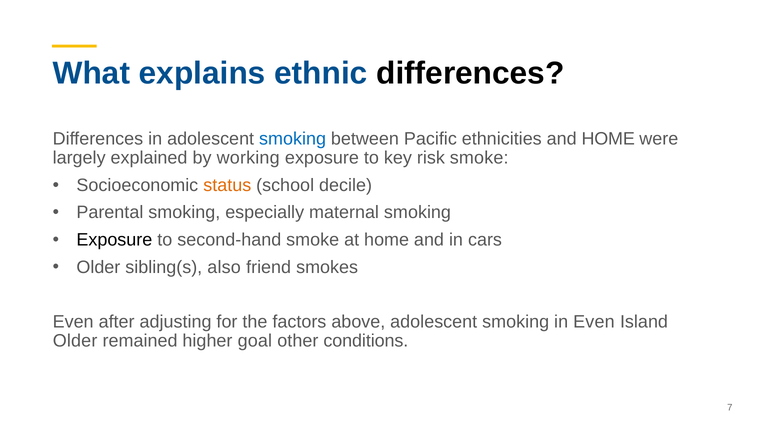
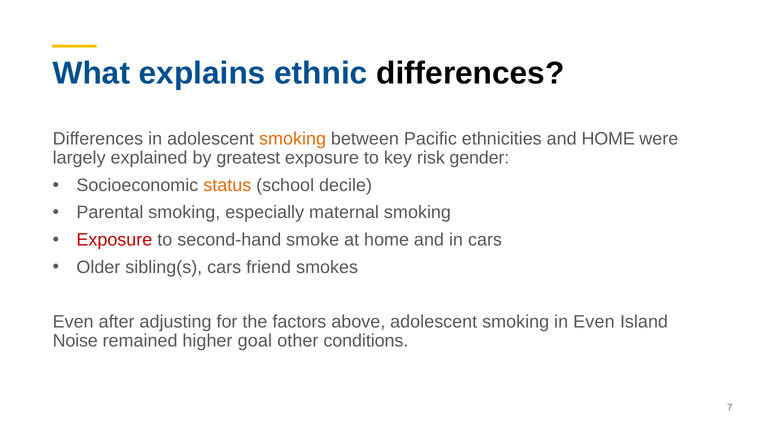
smoking at (293, 139) colour: blue -> orange
working: working -> greatest
risk smoke: smoke -> gender
Exposure at (114, 240) colour: black -> red
sibling(s also: also -> cars
Older at (75, 341): Older -> Noise
